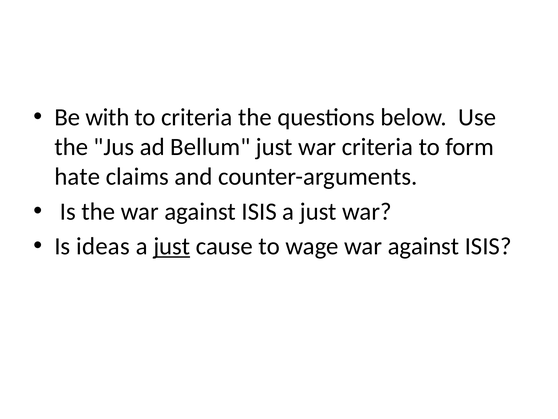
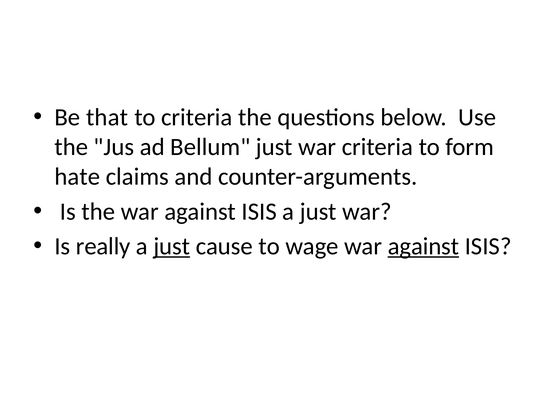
with: with -> that
ideas: ideas -> really
against at (423, 246) underline: none -> present
